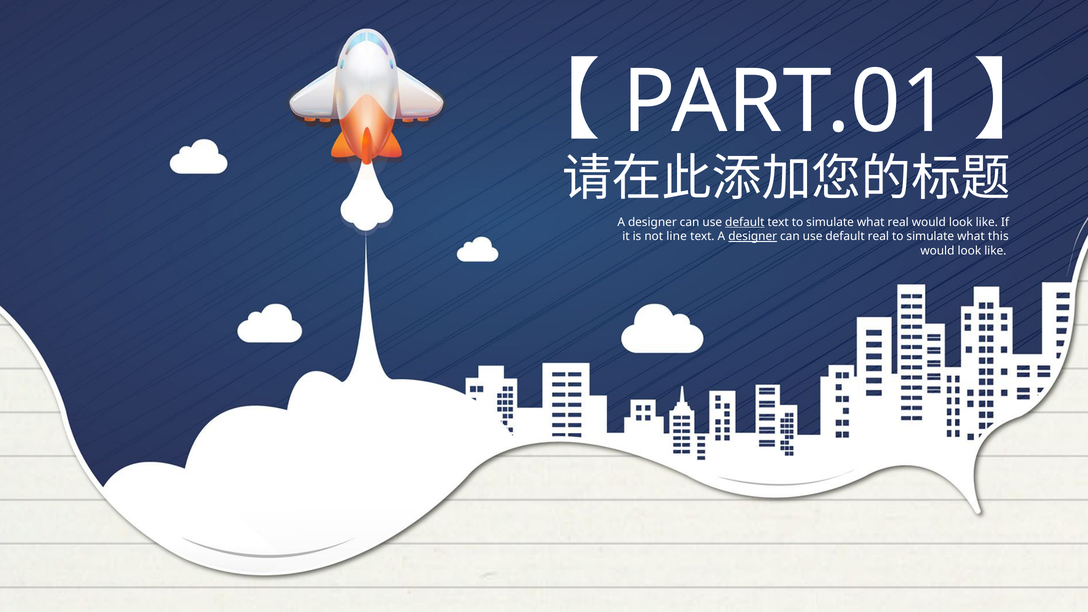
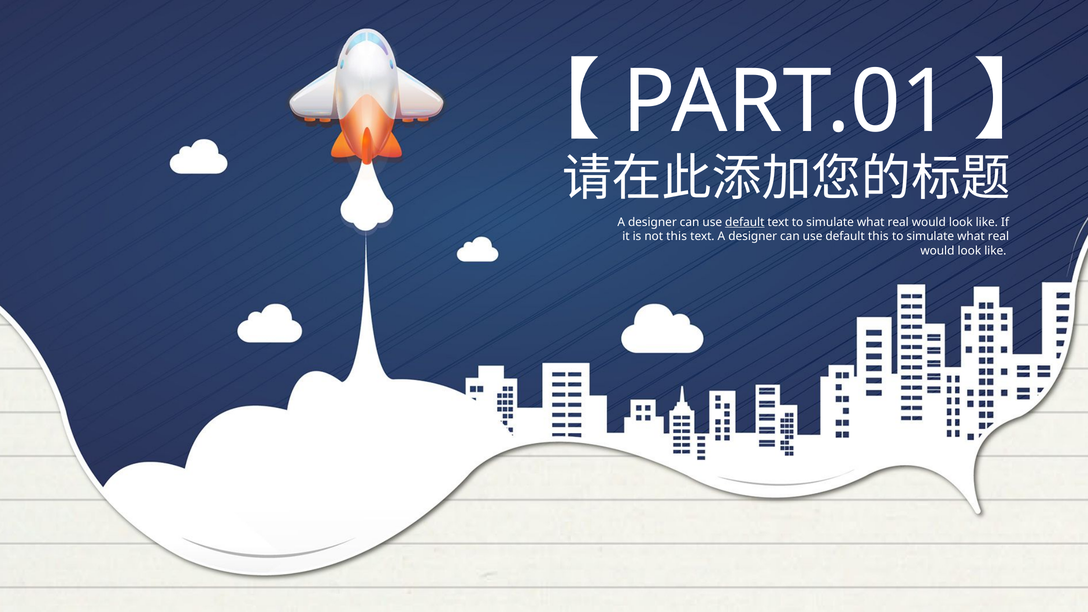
not line: line -> this
designer at (753, 236) underline: present -> none
default real: real -> this
this at (998, 236): this -> real
